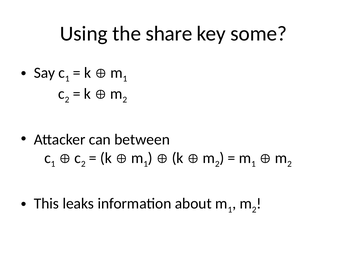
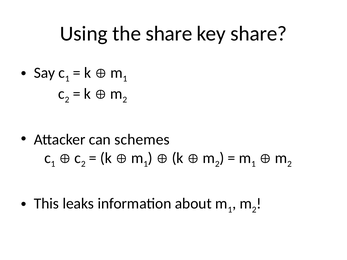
key some: some -> share
between: between -> schemes
